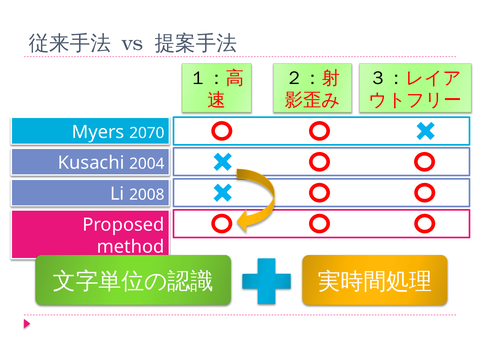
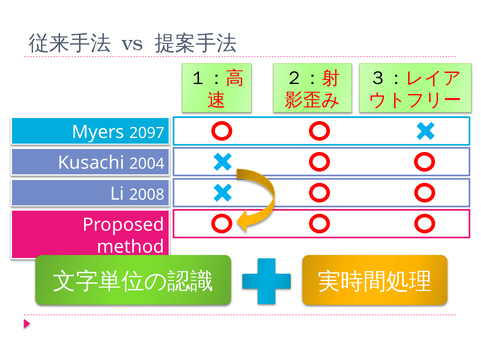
2070: 2070 -> 2097
